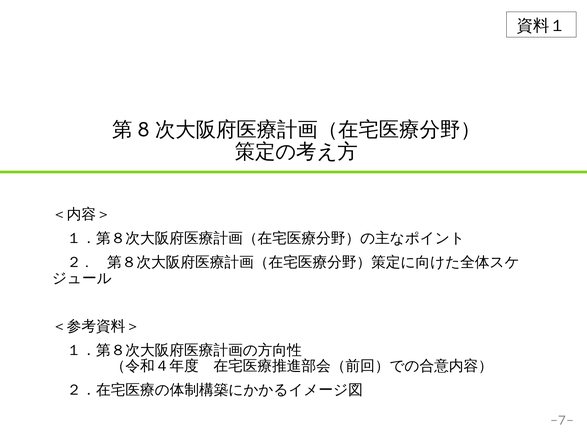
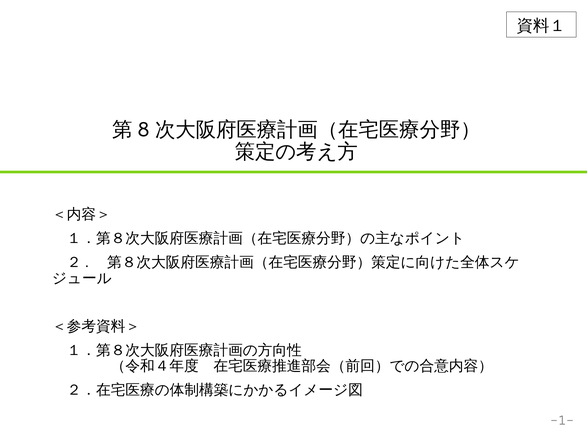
-7-: -7- -> -1-
